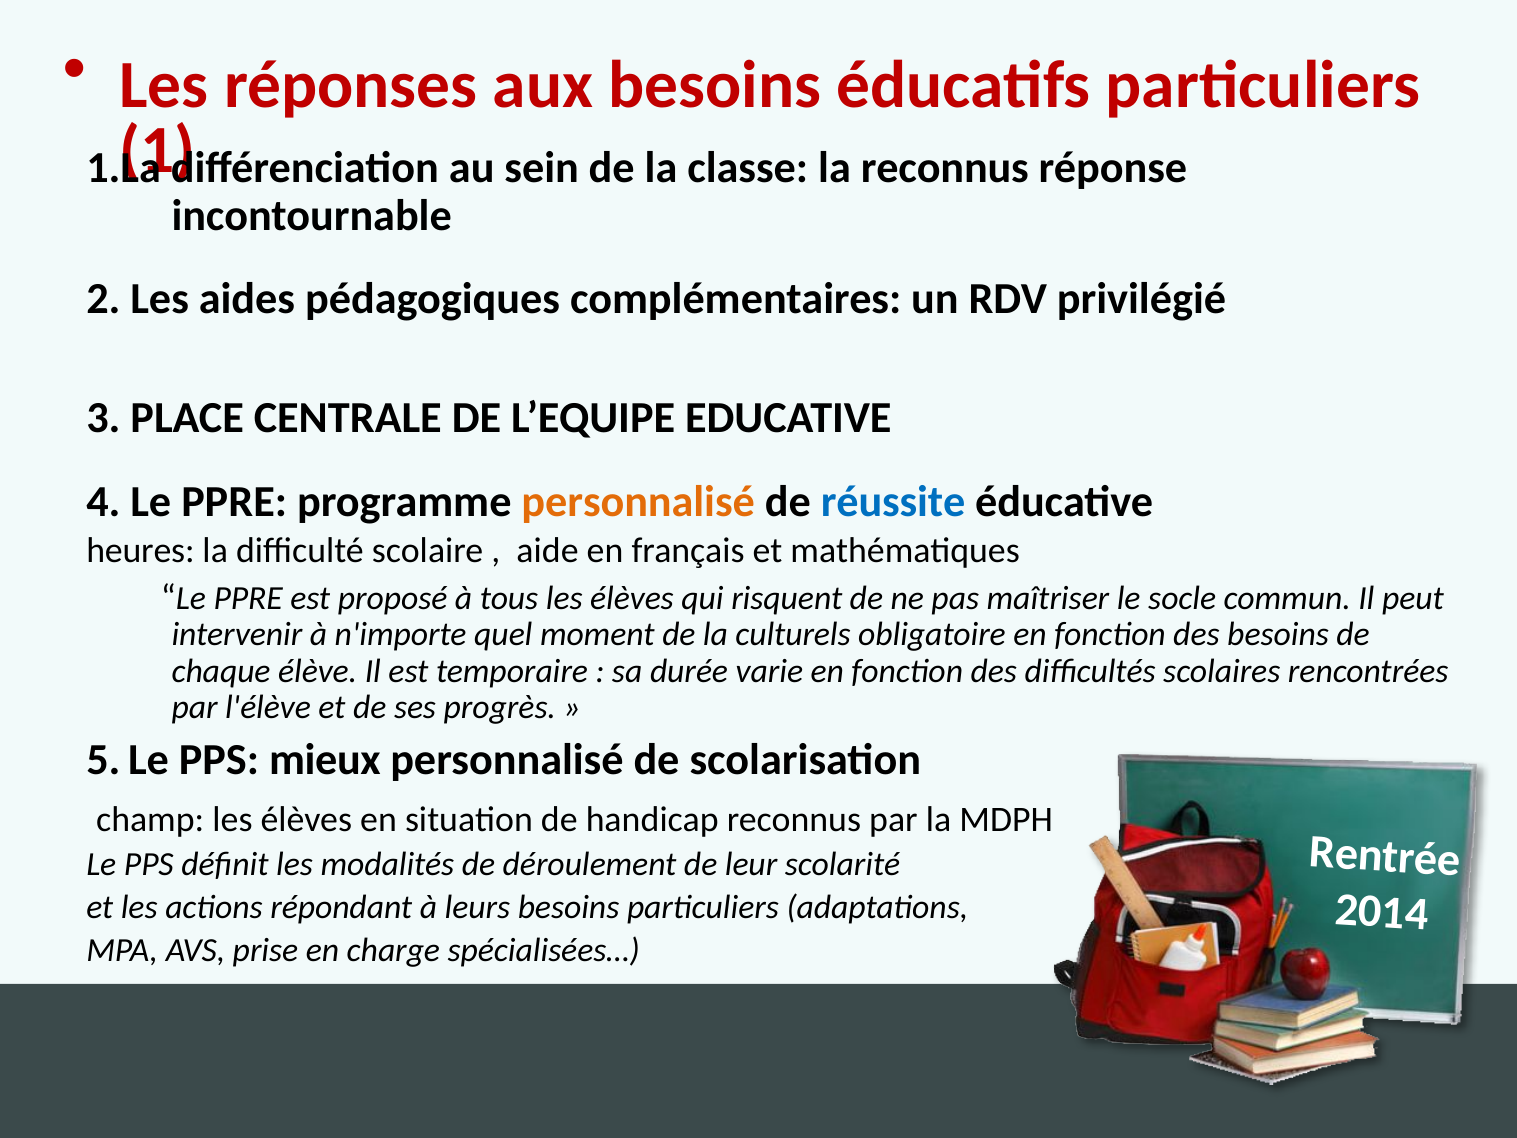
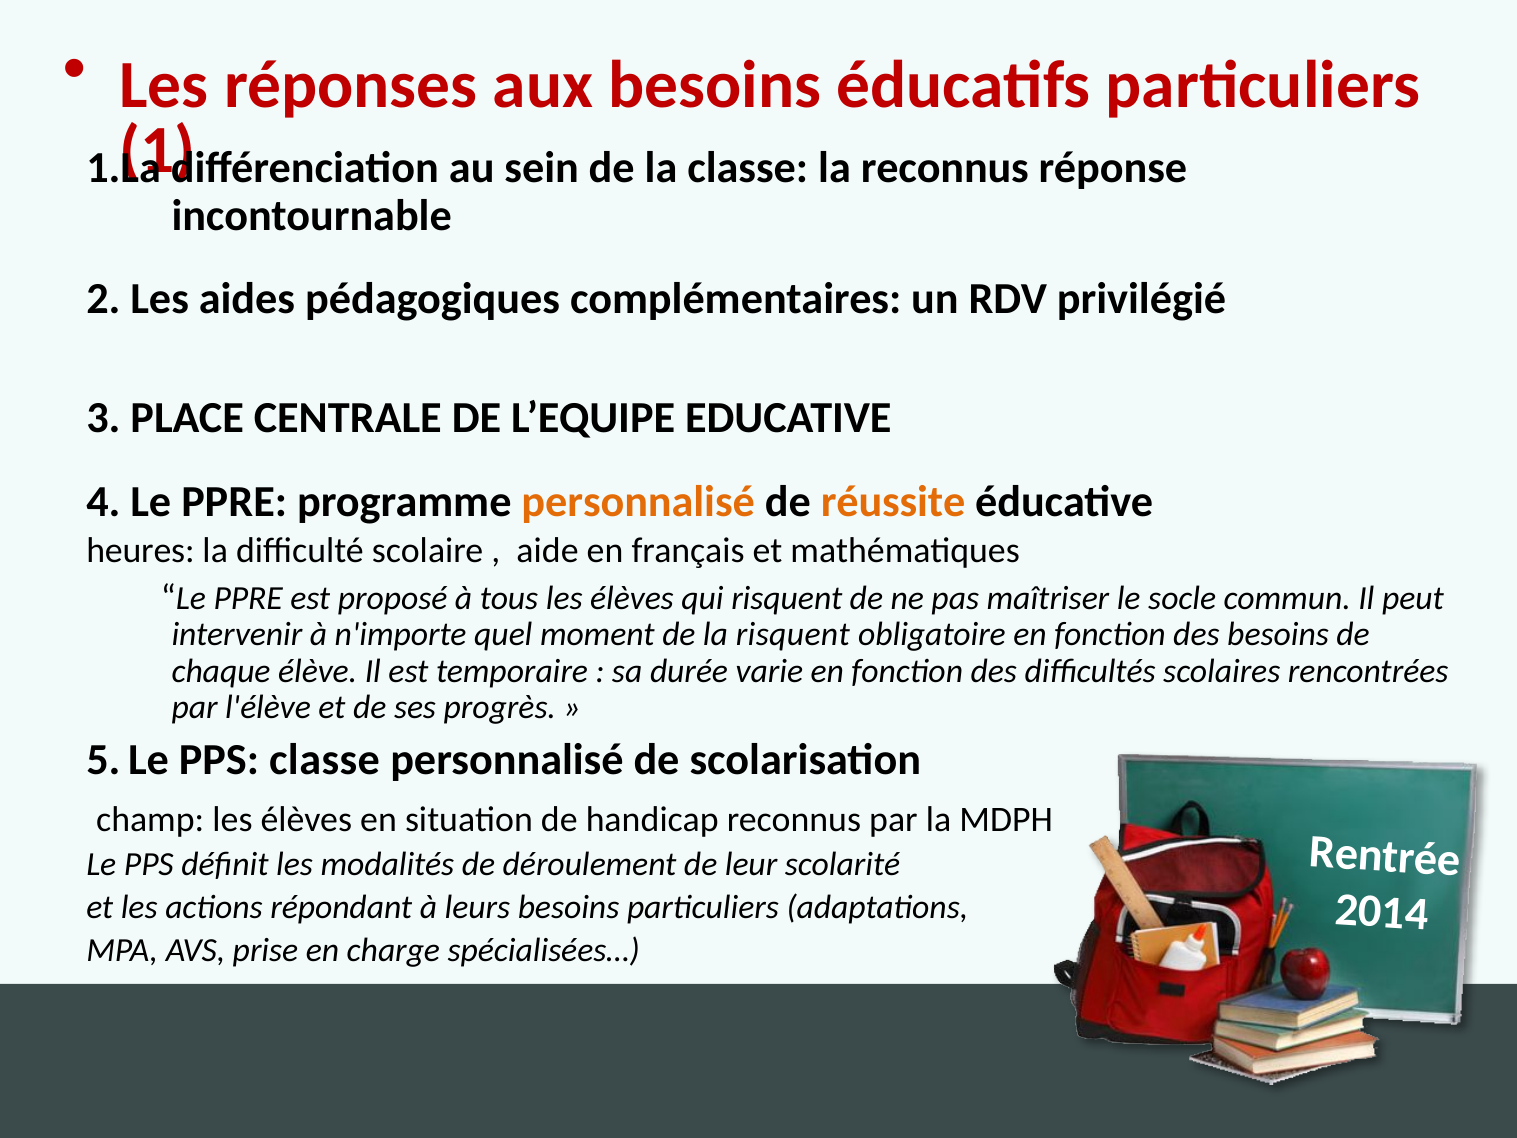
réussite colour: blue -> orange
la culturels: culturels -> risquent
PPS mieux: mieux -> classe
